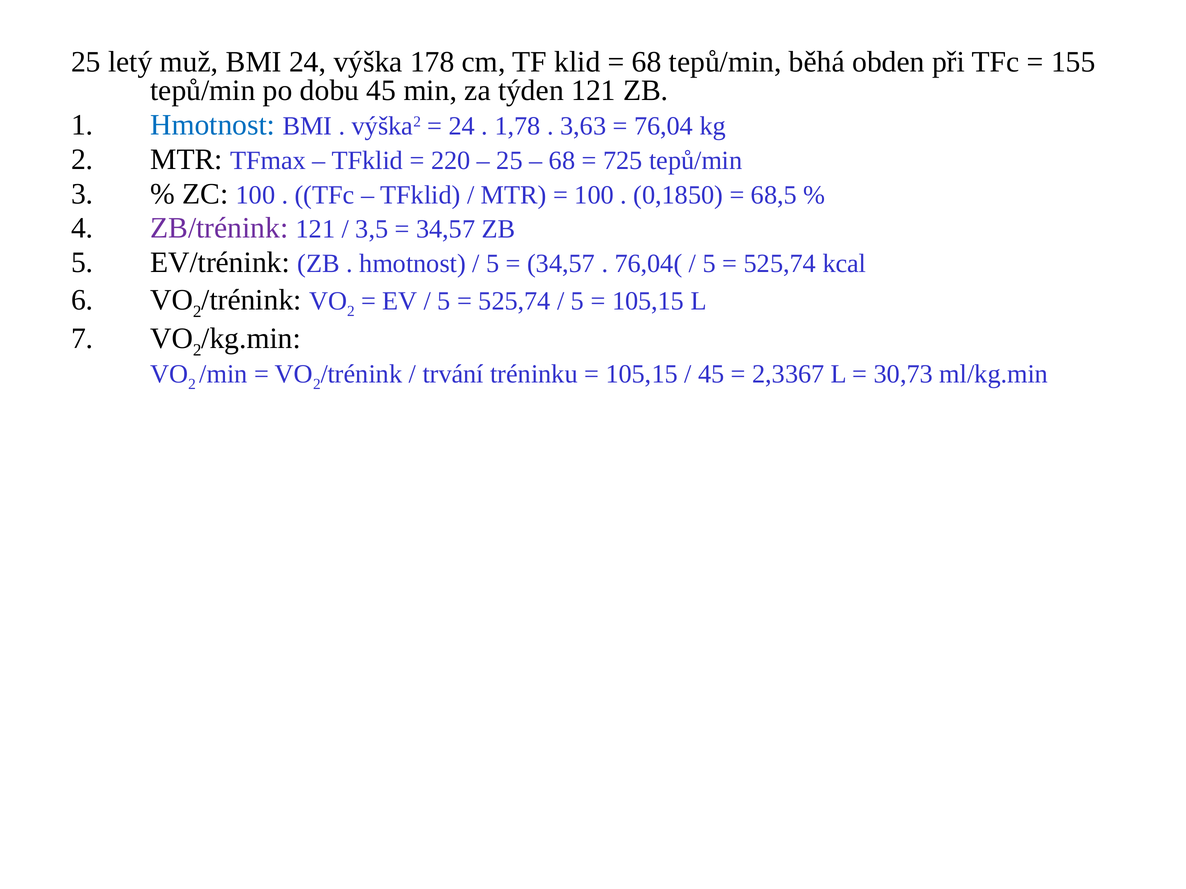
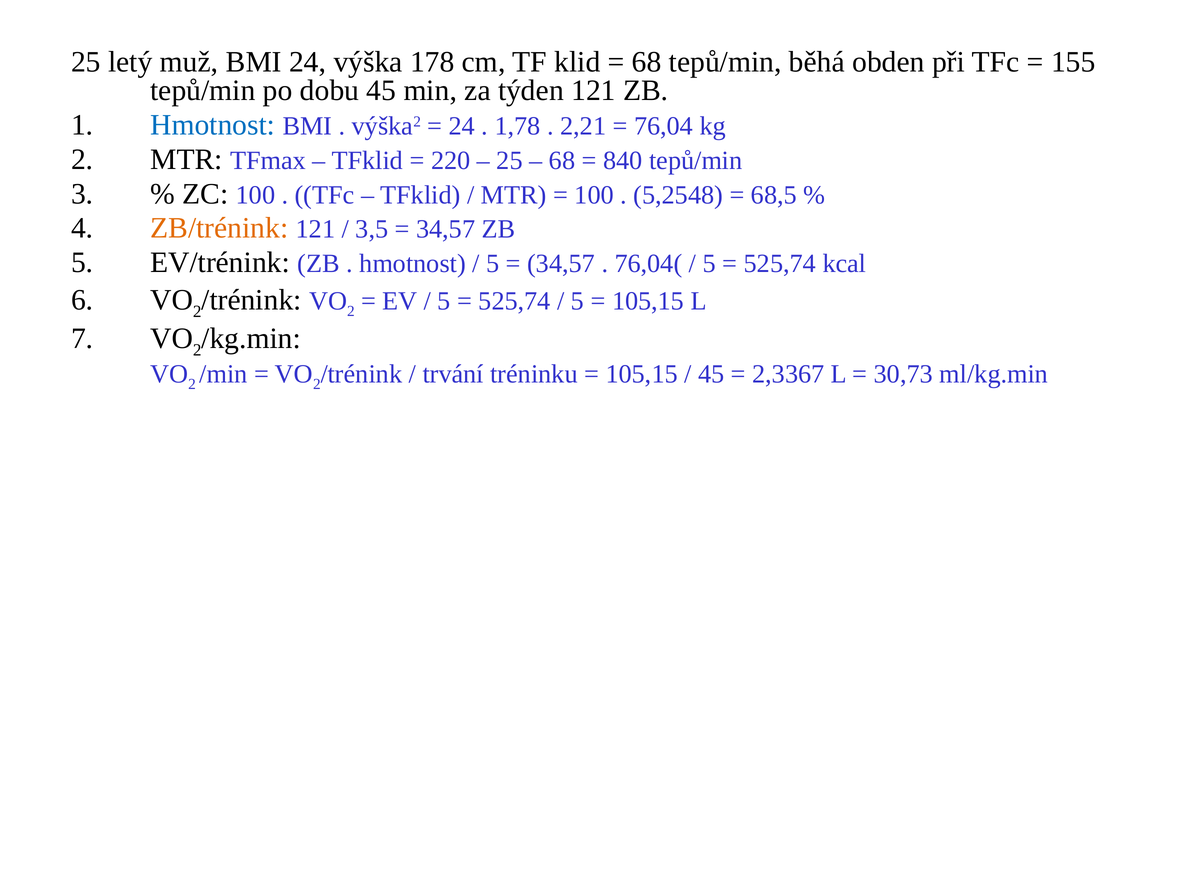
3,63: 3,63 -> 2,21
725: 725 -> 840
0,1850: 0,1850 -> 5,2548
ZB/trénink colour: purple -> orange
